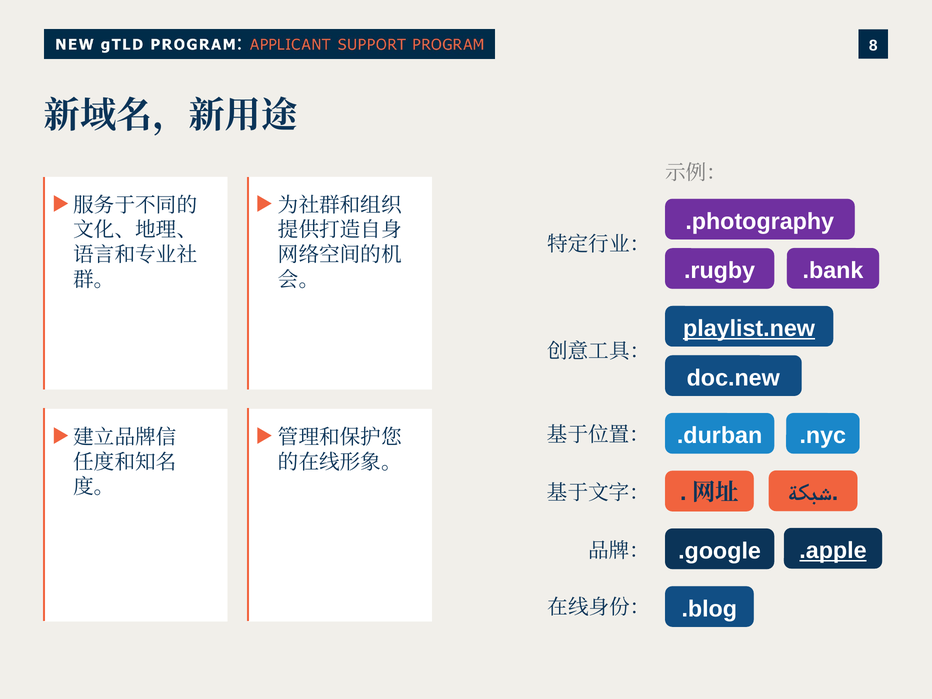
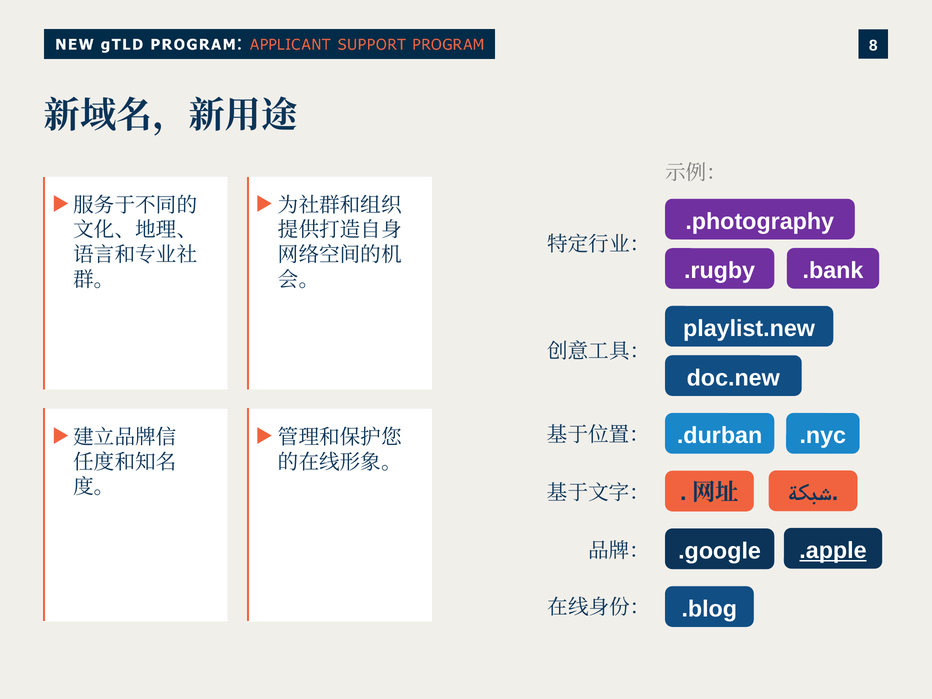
playlist.new underline: present -> none
